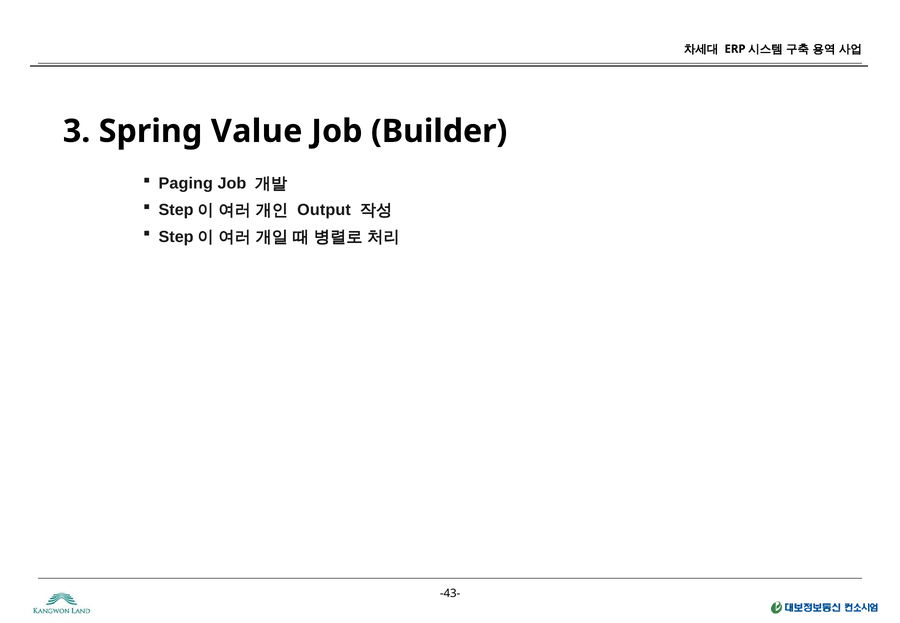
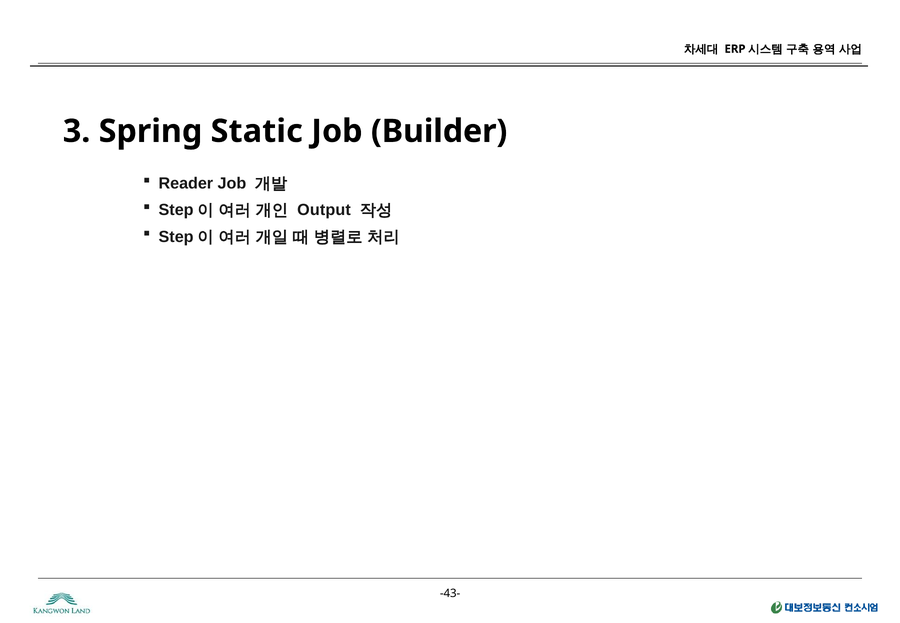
Value: Value -> Static
Paging: Paging -> Reader
